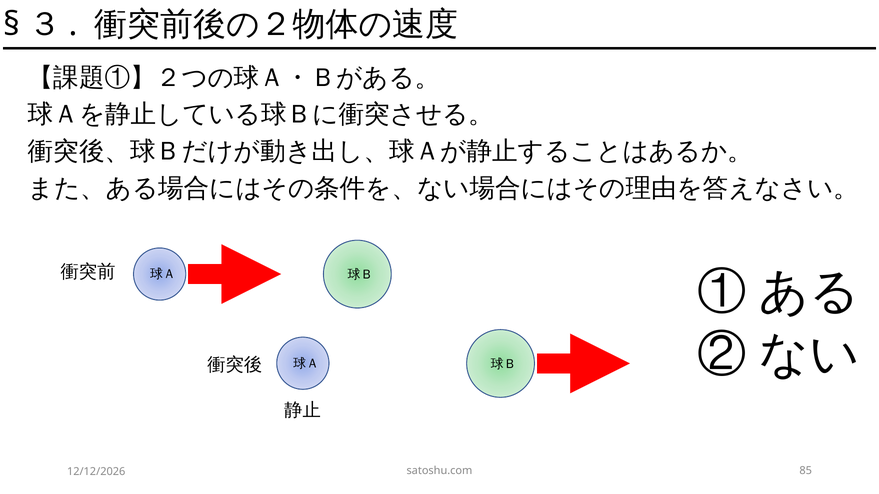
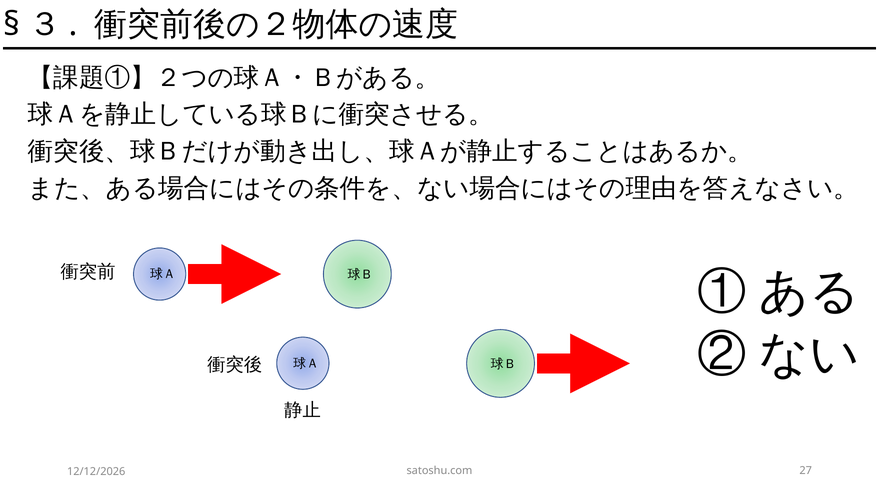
85: 85 -> 27
